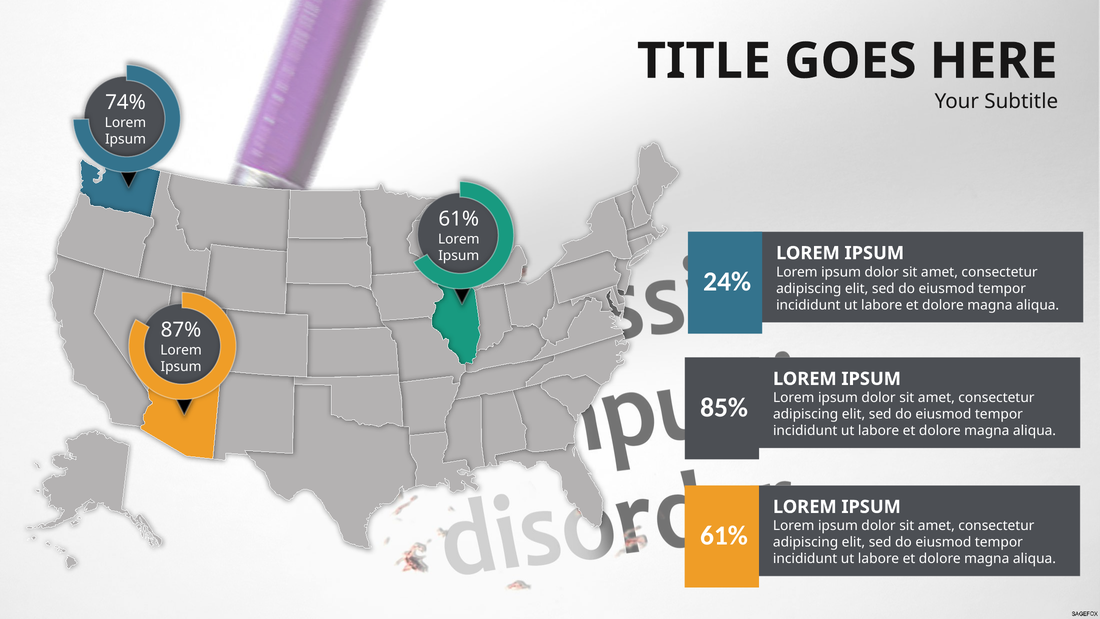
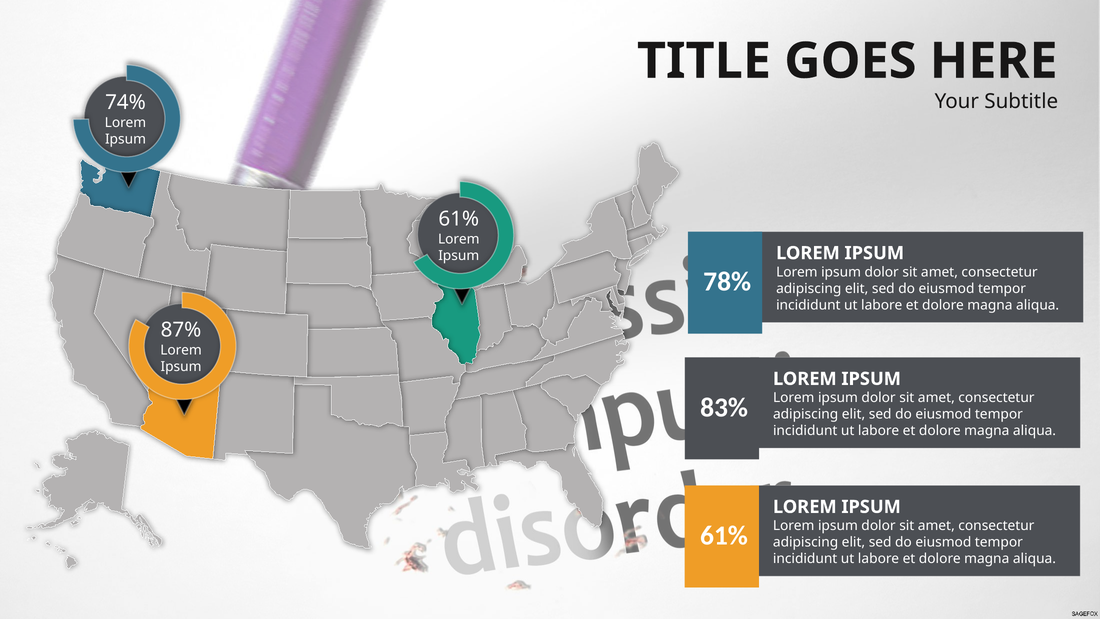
24%: 24% -> 78%
85%: 85% -> 83%
